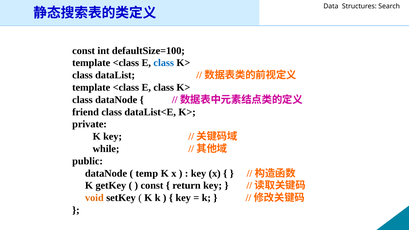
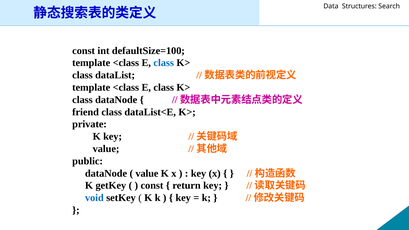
while at (106, 149): while -> value
temp at (147, 173): temp -> value
void colour: orange -> blue
